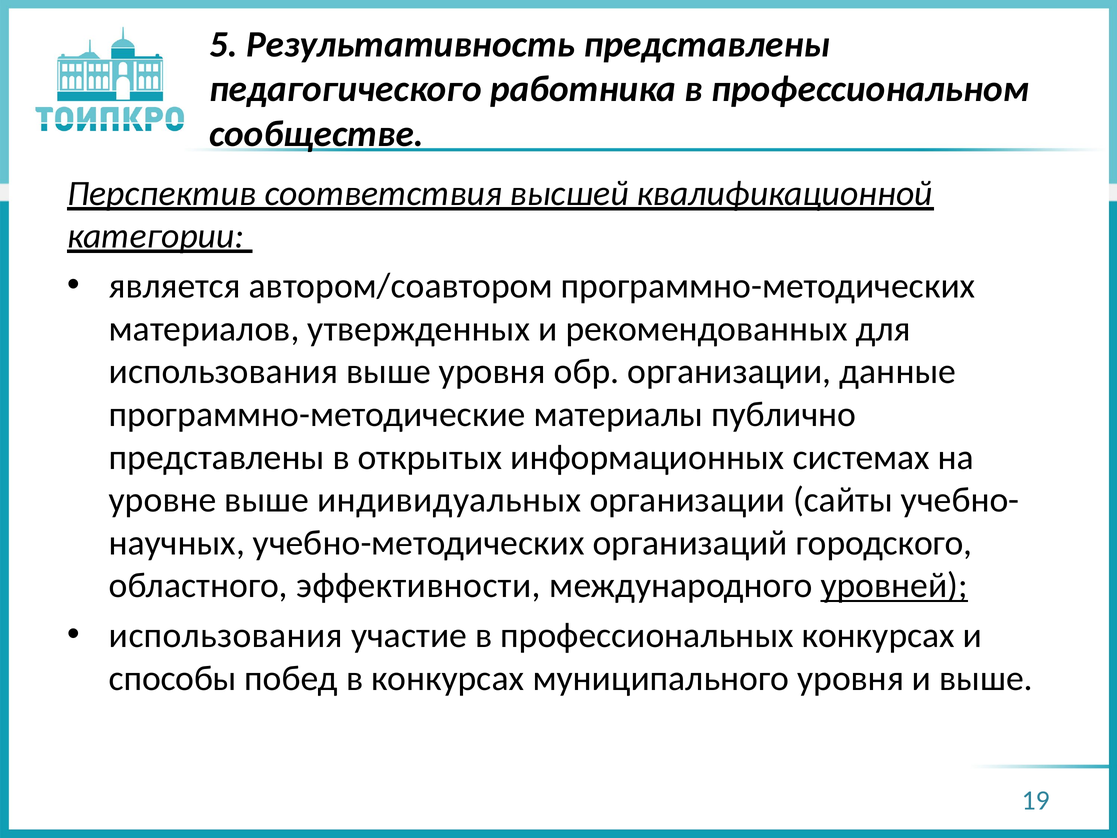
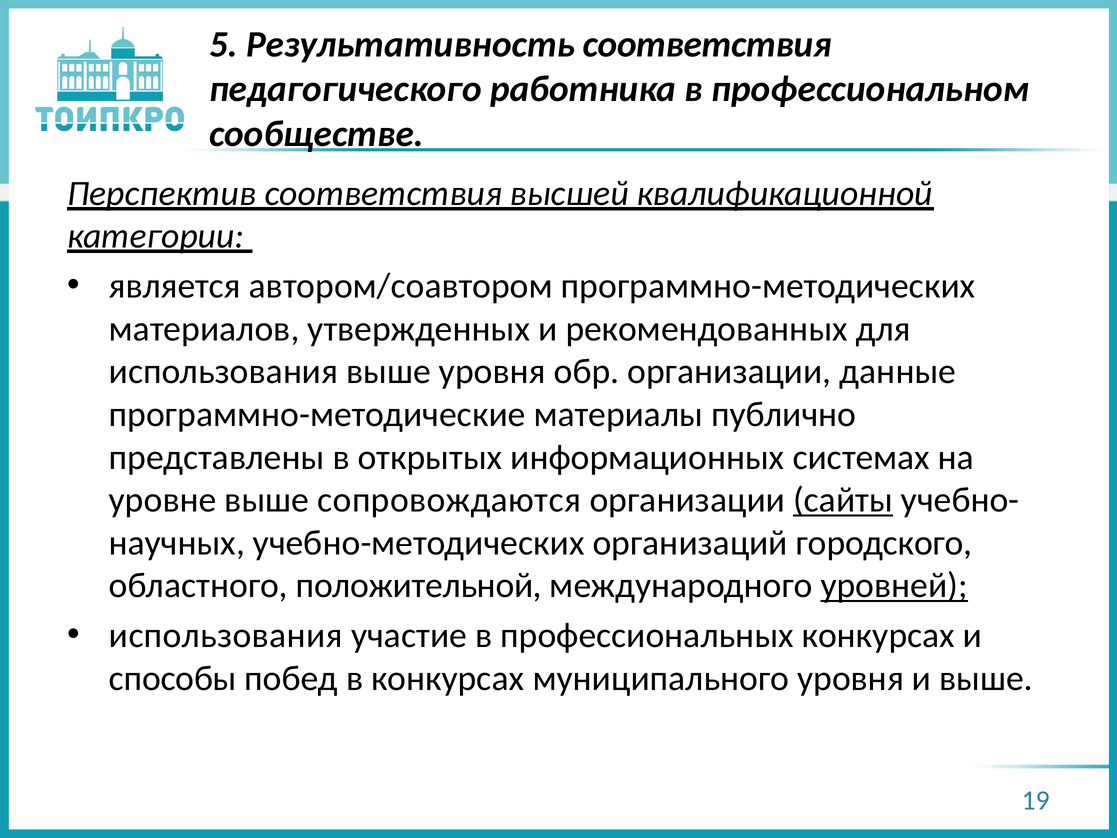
Результативность представлены: представлены -> соответствия
индивидуальных: индивидуальных -> сопровождаются
сайты underline: none -> present
эффективности: эффективности -> положительной
